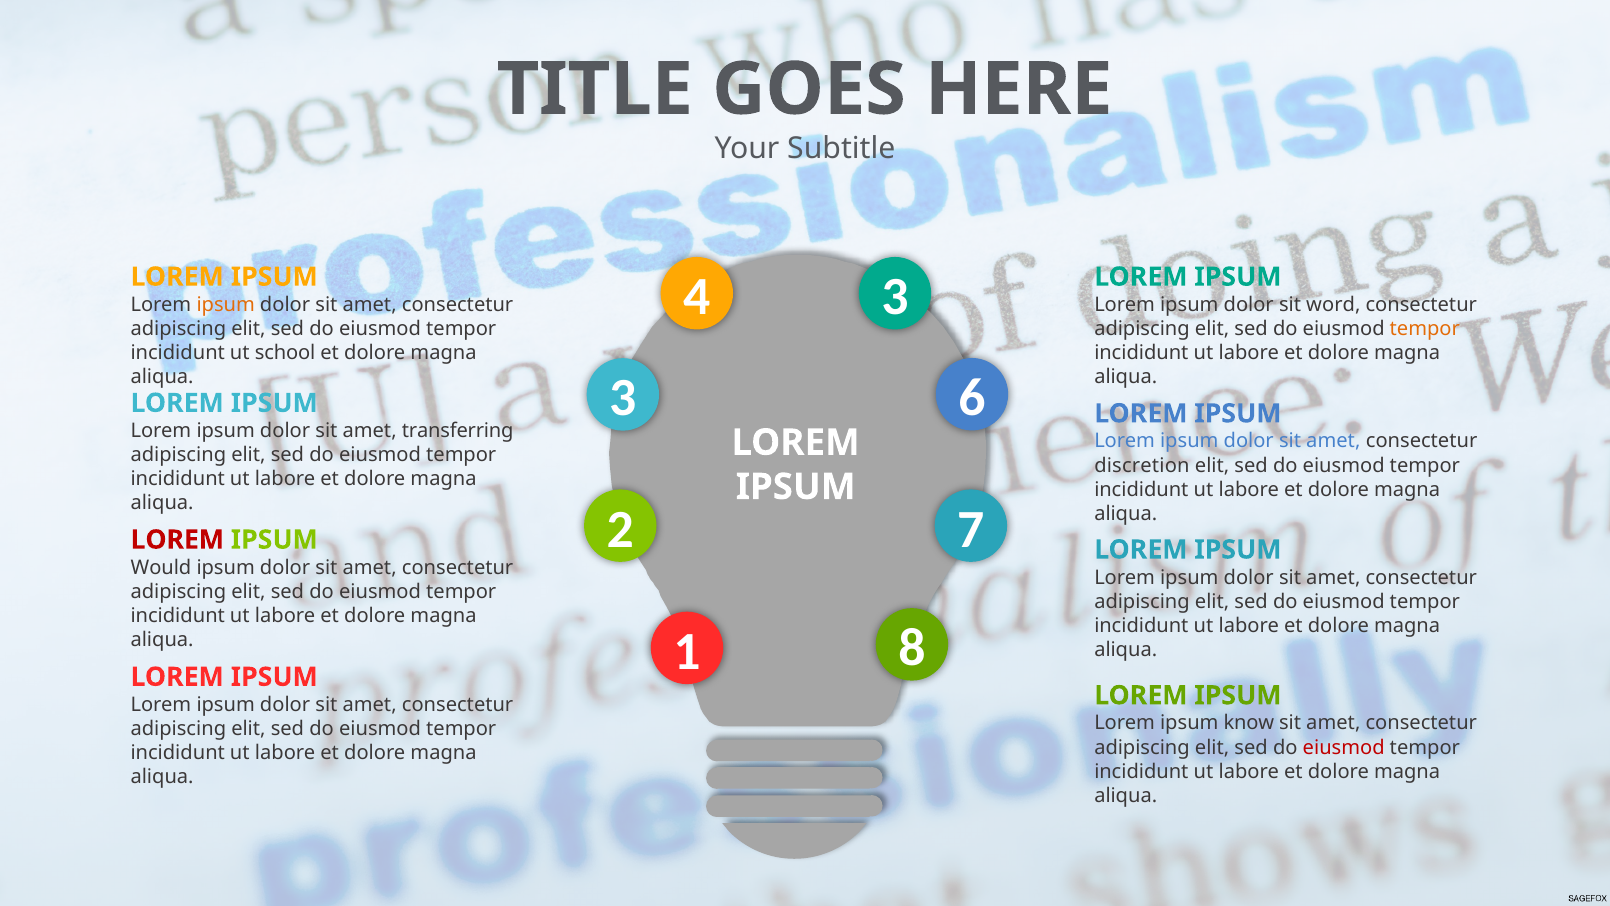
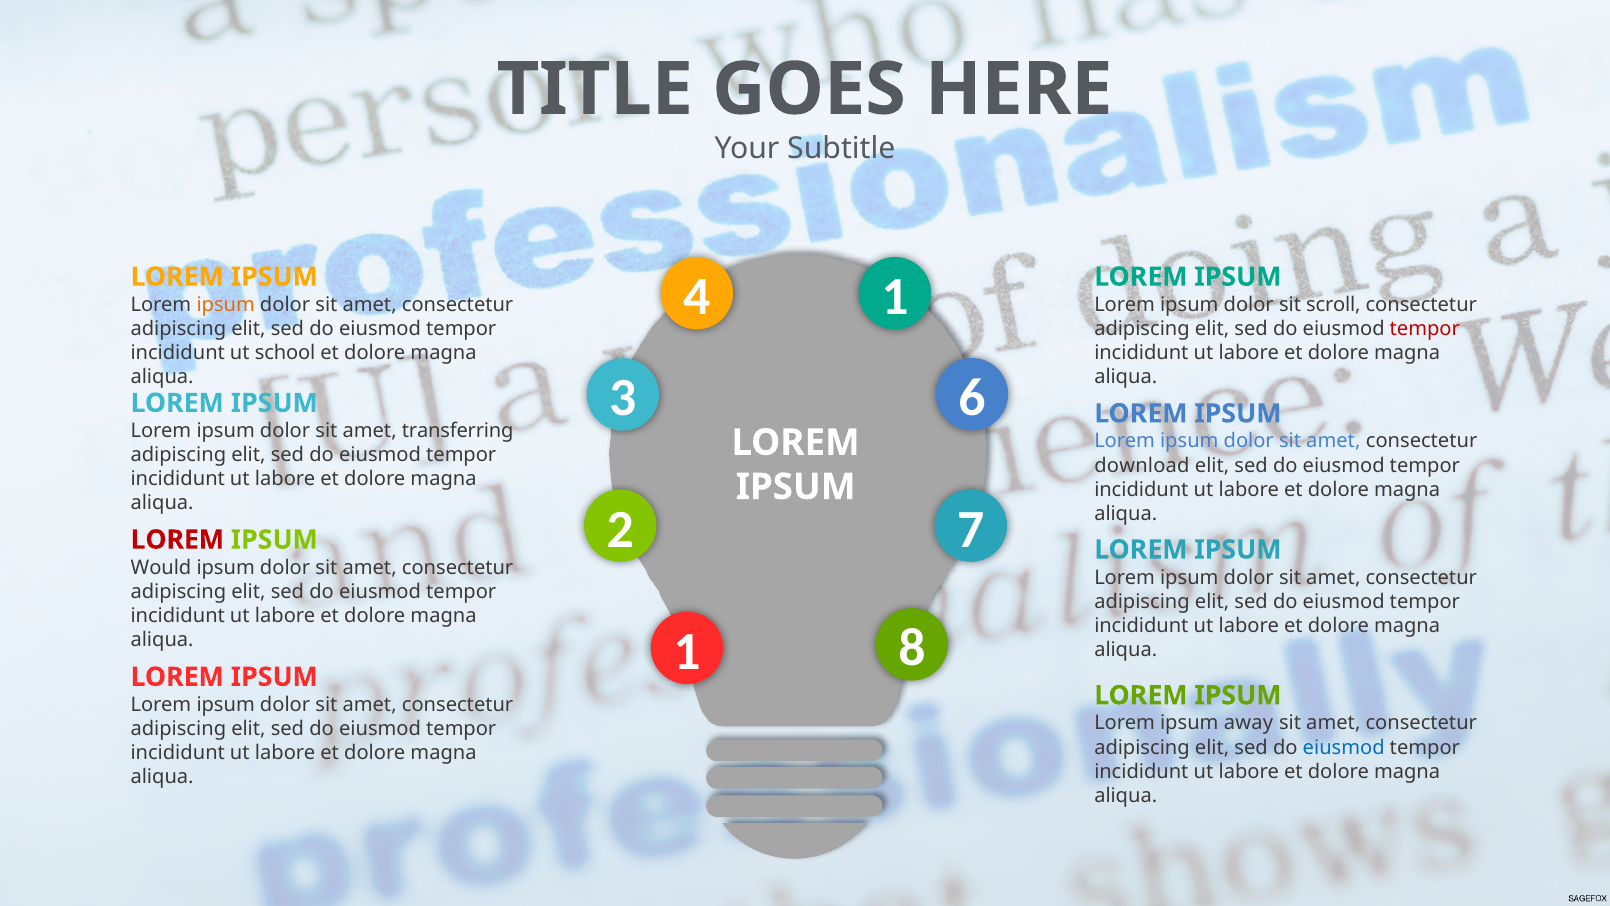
4 3: 3 -> 1
word: word -> scroll
tempor at (1425, 329) colour: orange -> red
discretion: discretion -> download
know: know -> away
eiusmod at (1344, 747) colour: red -> blue
